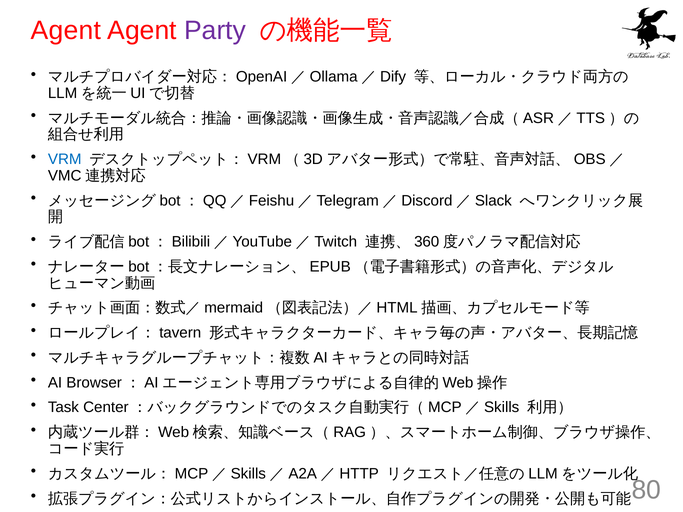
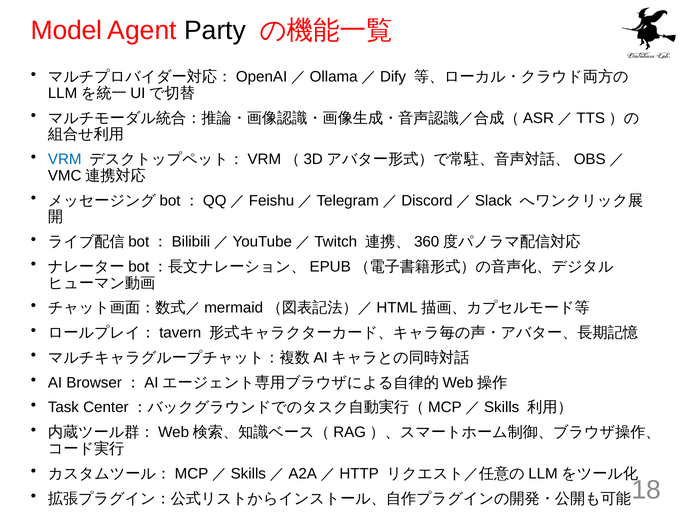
Agent at (66, 31): Agent -> Model
Party colour: purple -> black
80: 80 -> 18
